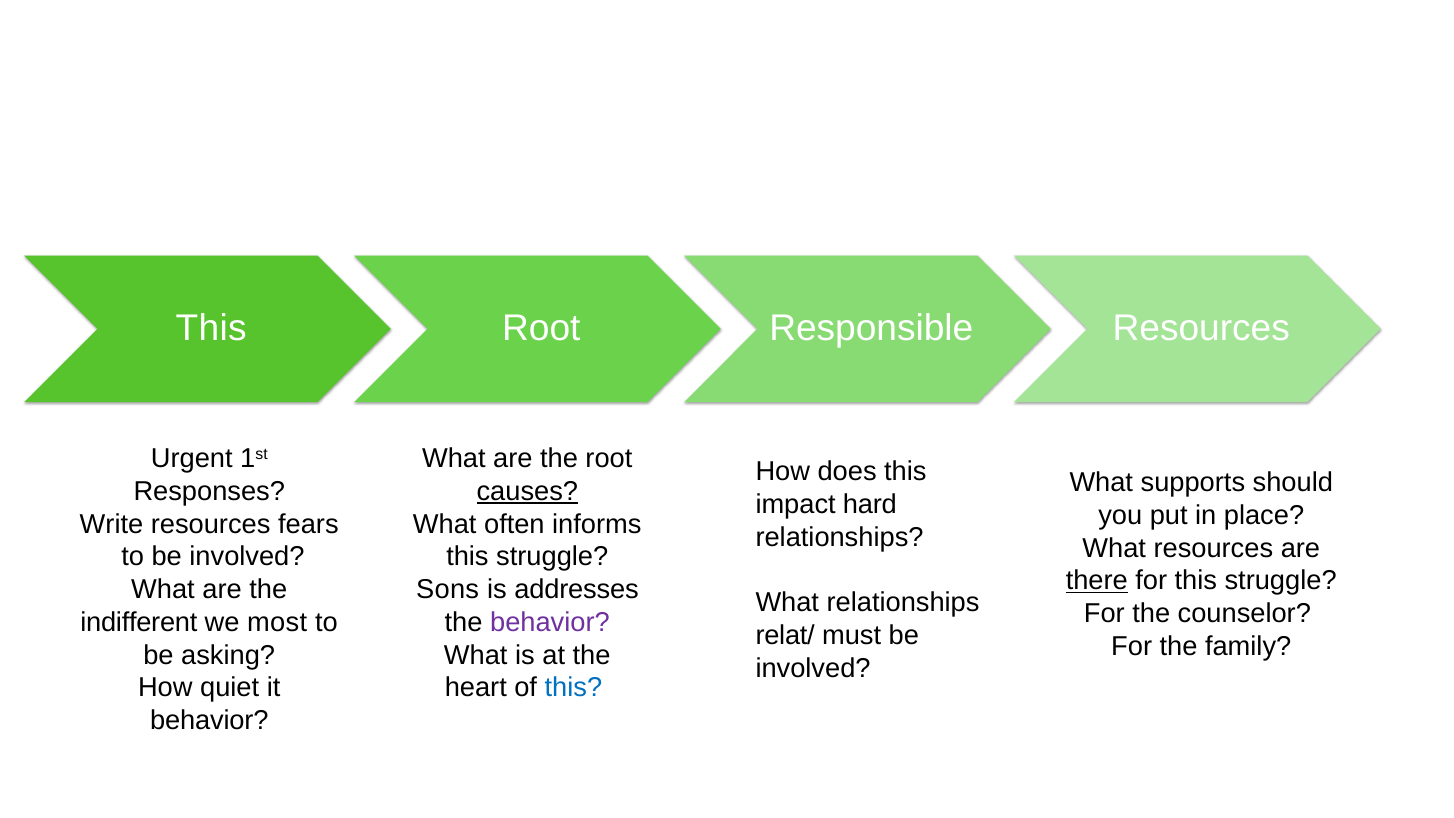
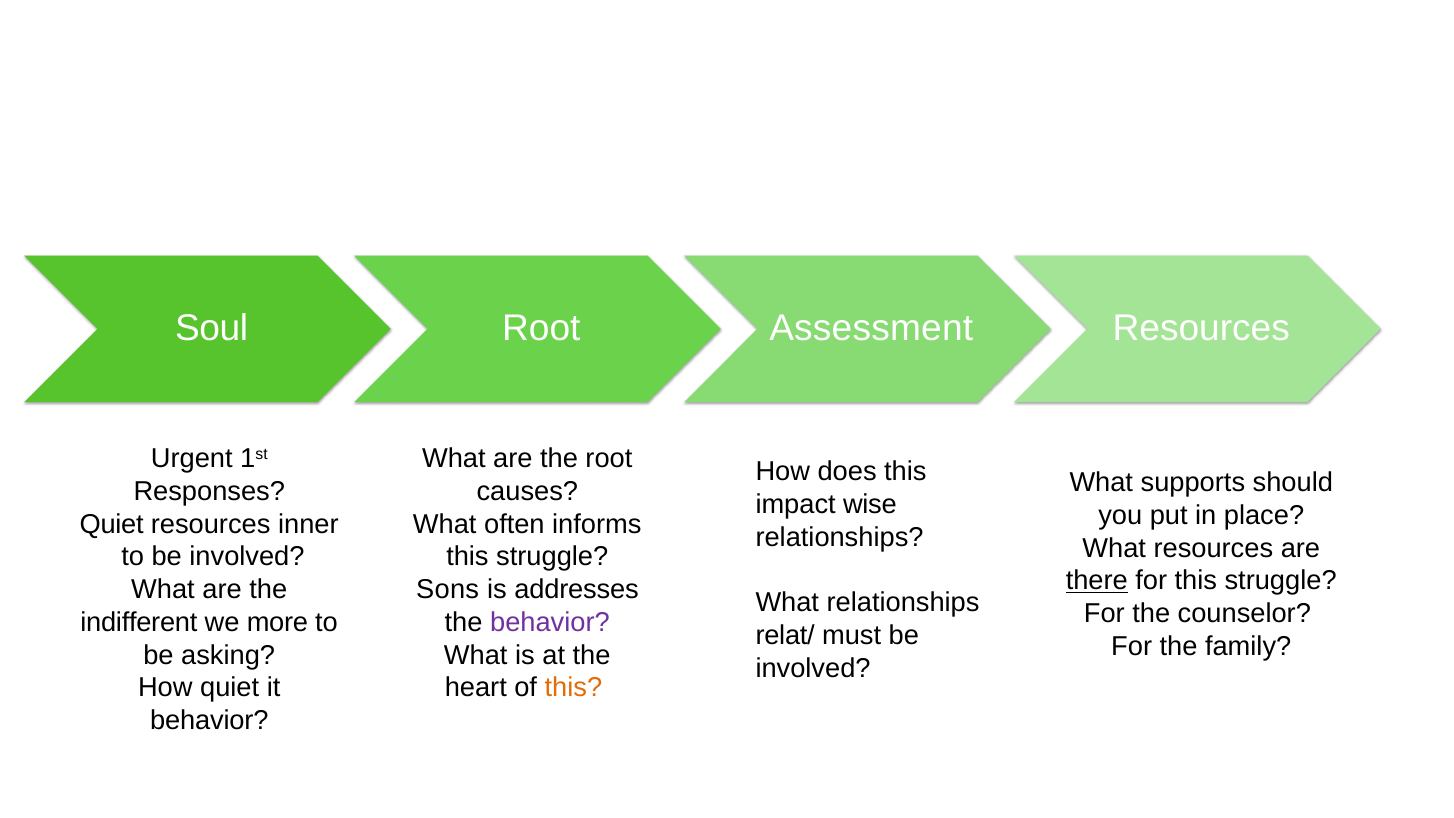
This at (211, 329): This -> Soul
Responsible: Responsible -> Assessment
causes underline: present -> none
hard: hard -> wise
Write at (111, 524): Write -> Quiet
fears: fears -> inner
most: most -> more
this at (573, 688) colour: blue -> orange
